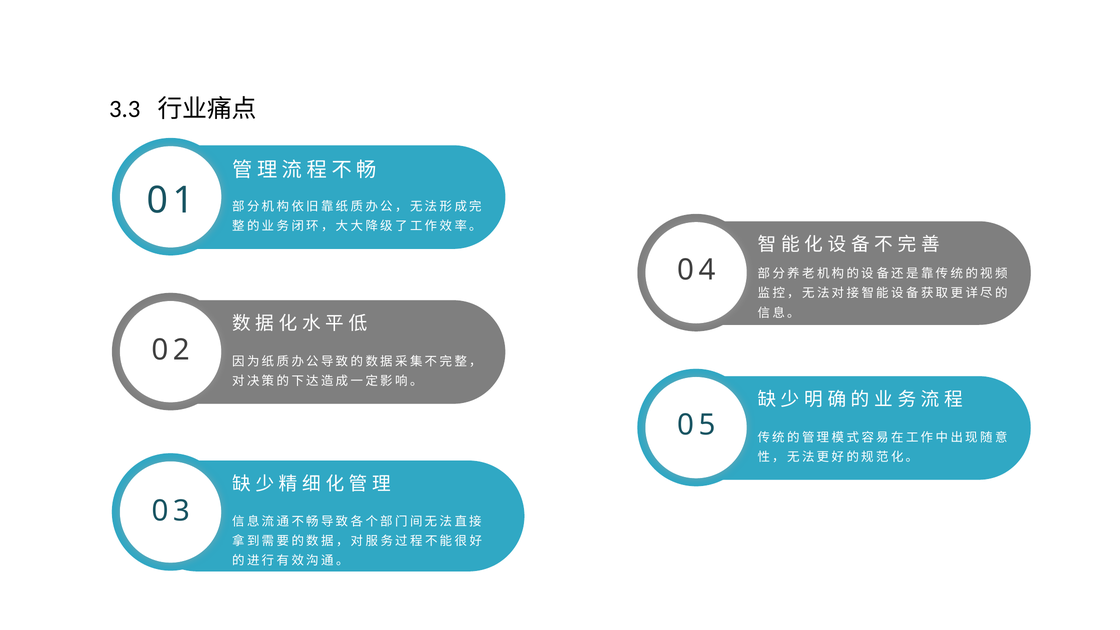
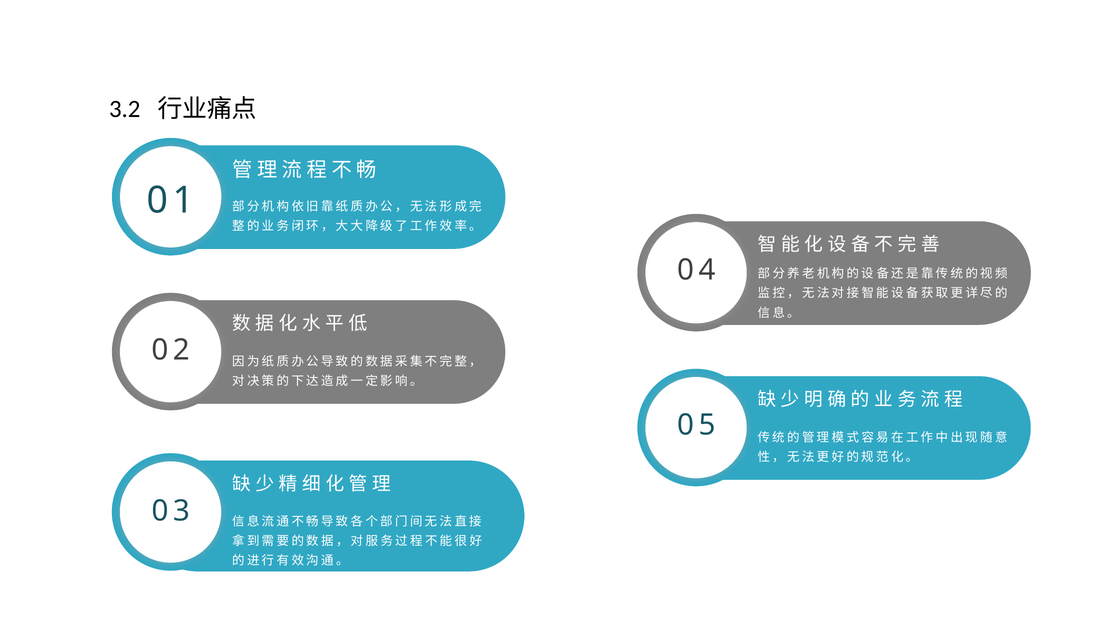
3.3: 3.3 -> 3.2
